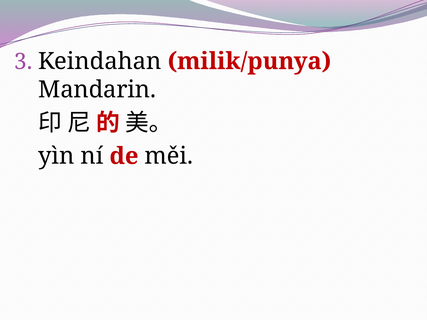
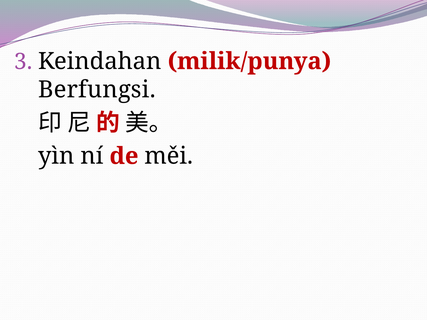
Mandarin: Mandarin -> Berfungsi
